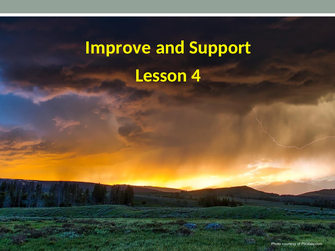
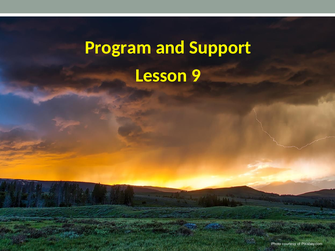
Improve: Improve -> Program
4: 4 -> 9
